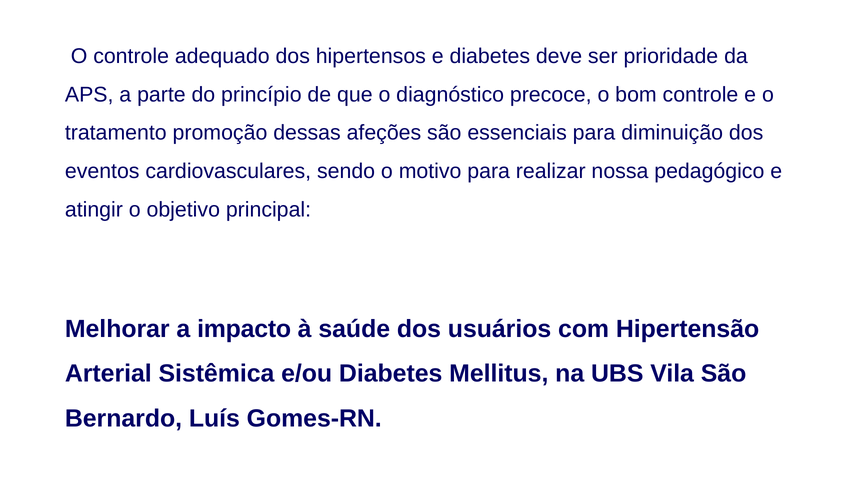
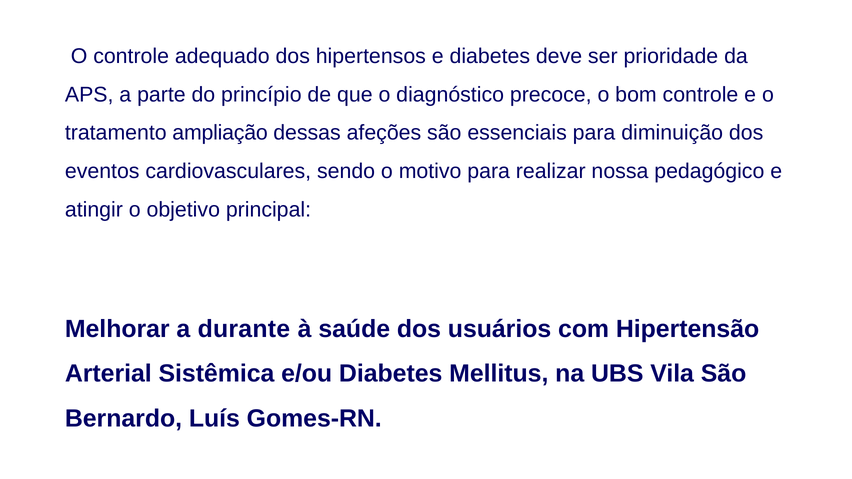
promoção: promoção -> ampliação
impacto: impacto -> durante
